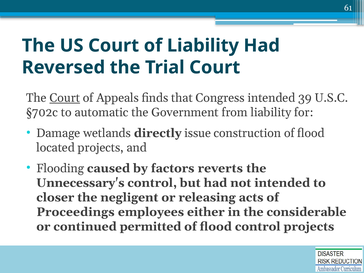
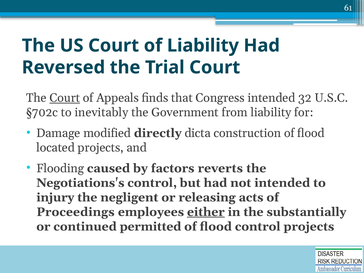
39: 39 -> 32
automatic: automatic -> inevitably
wetlands: wetlands -> modified
issue: issue -> dicta
Unnecessary's: Unnecessary's -> Negotiations's
closer: closer -> injury
either underline: none -> present
considerable: considerable -> substantially
